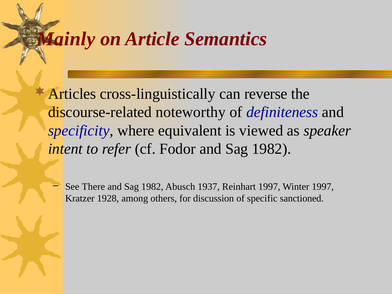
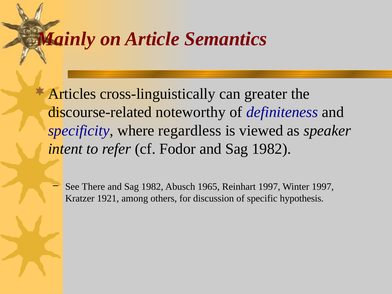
reverse: reverse -> greater
equivalent: equivalent -> regardless
1937: 1937 -> 1965
1928: 1928 -> 1921
sanctioned: sanctioned -> hypothesis
